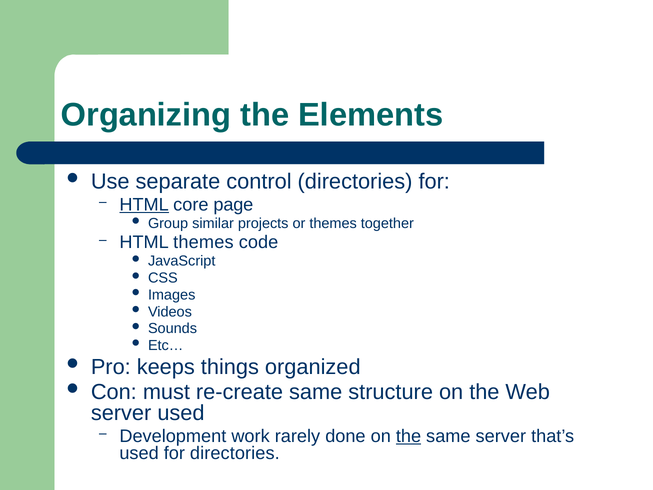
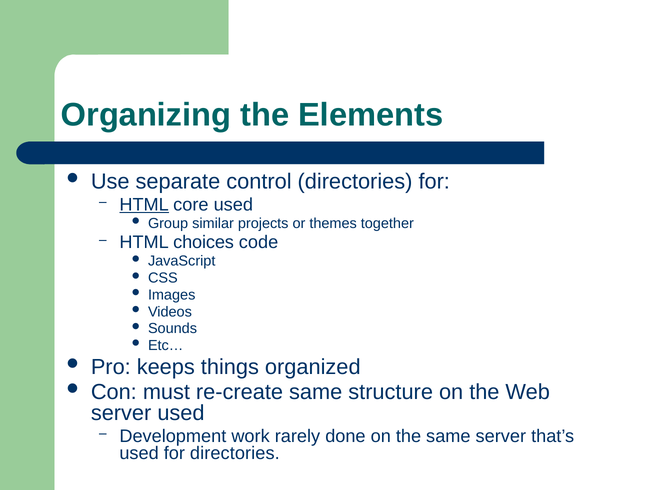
core page: page -> used
HTML themes: themes -> choices
the at (409, 436) underline: present -> none
